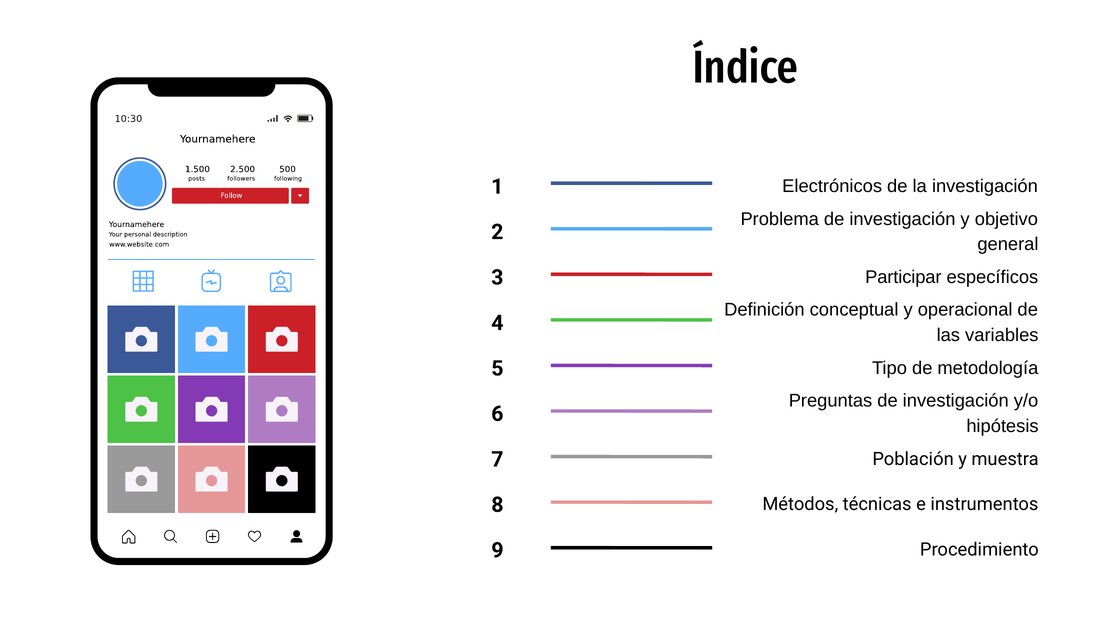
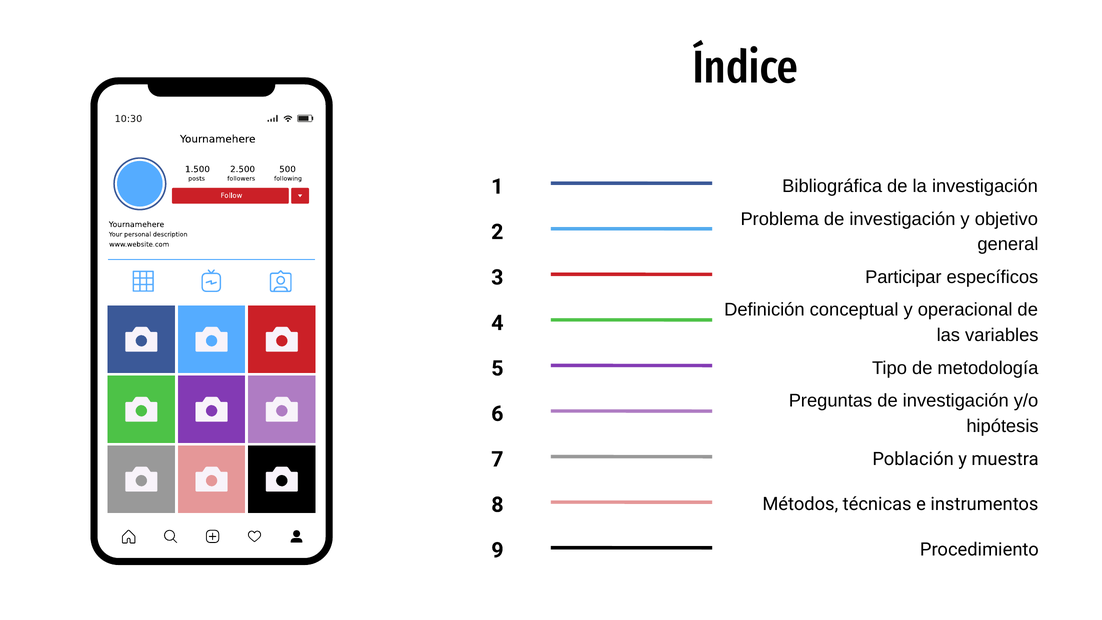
Electrónicos: Electrónicos -> Bibliográfica
